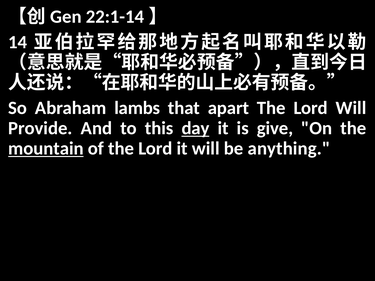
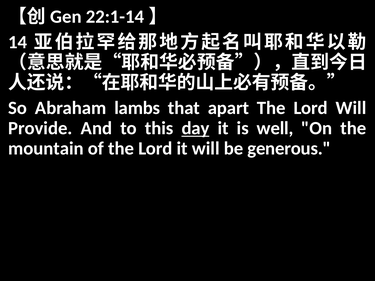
give: give -> well
mountain underline: present -> none
anything: anything -> generous
